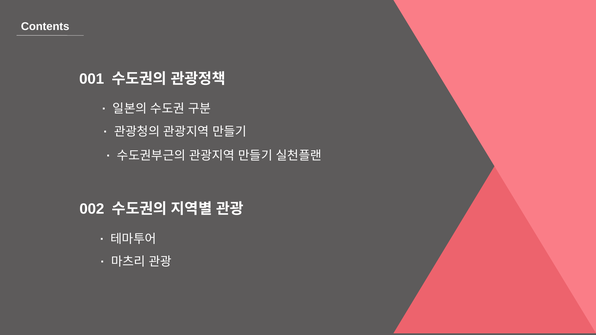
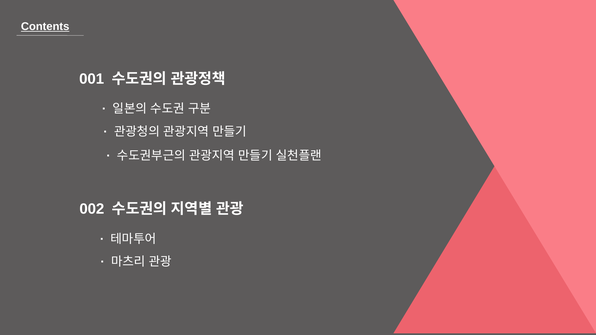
Contents underline: none -> present
